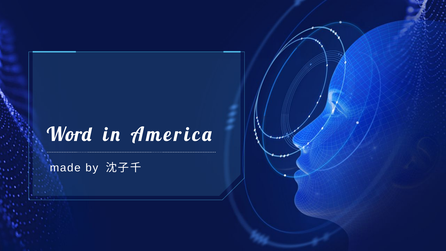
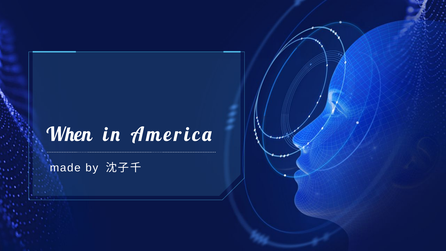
Word: Word -> When
